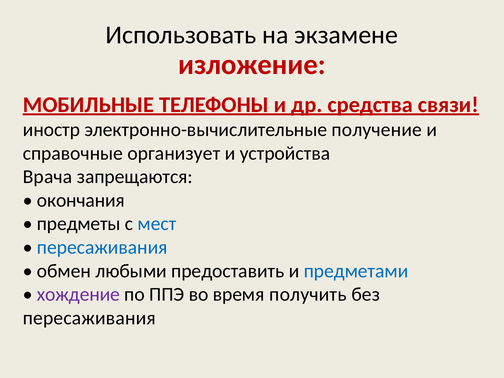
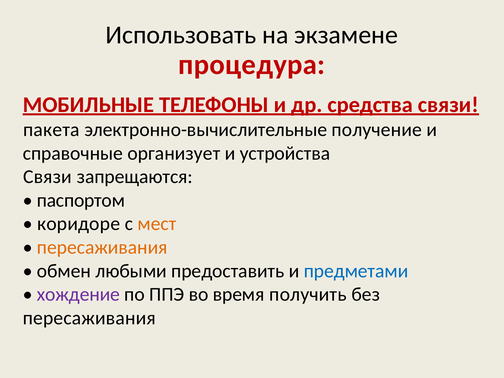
изложение: изложение -> процедура
иностр: иностр -> пакета
Врача at (48, 177): Врача -> Связи
окончания: окончания -> паспортом
предметы: предметы -> коридоре
мест colour: blue -> orange
пересаживания at (102, 247) colour: blue -> orange
